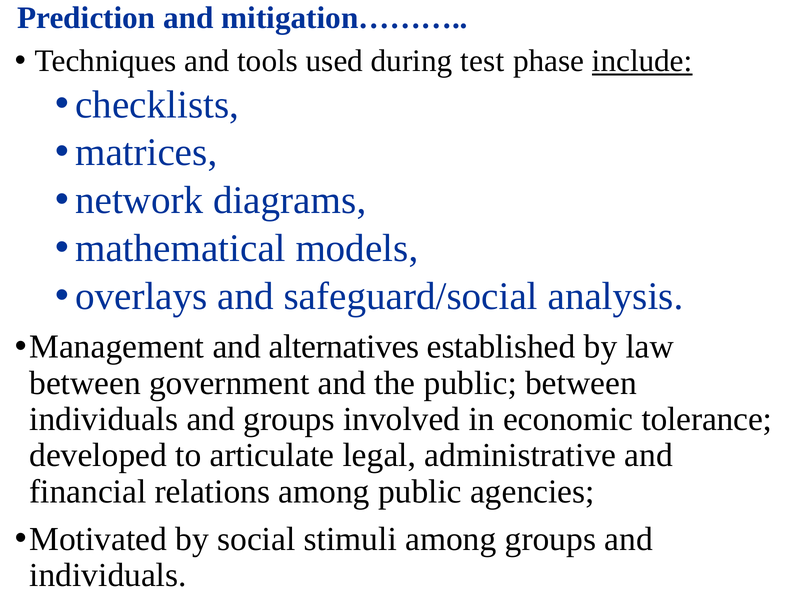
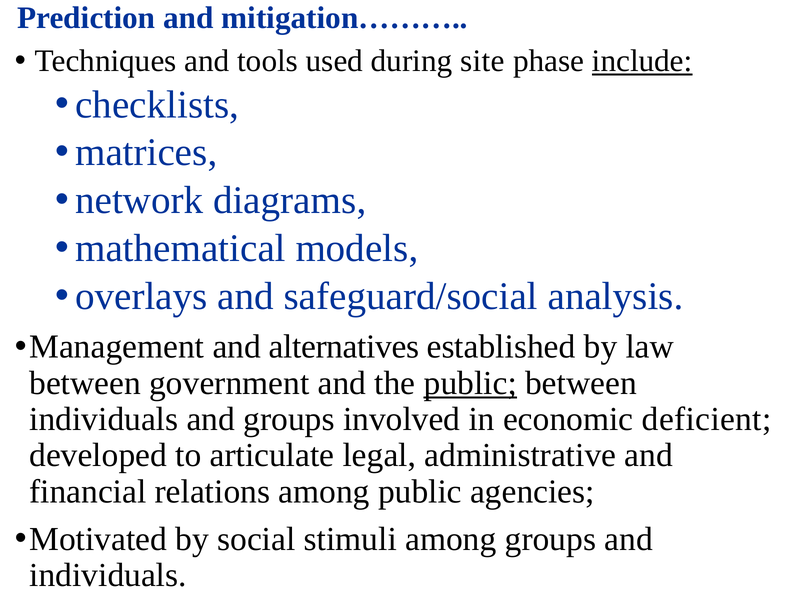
test: test -> site
public at (470, 383) underline: none -> present
tolerance: tolerance -> deficient
